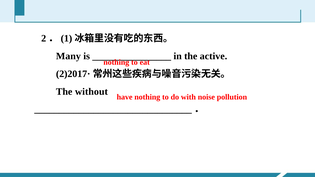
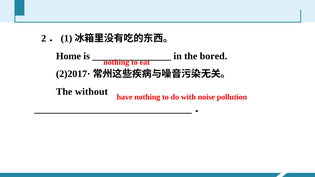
Many: Many -> Home
active: active -> bored
